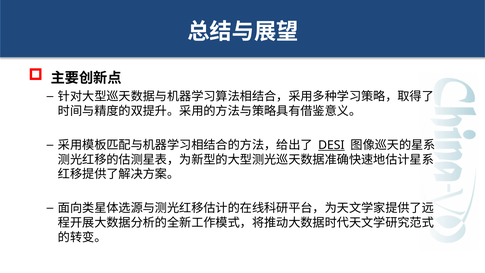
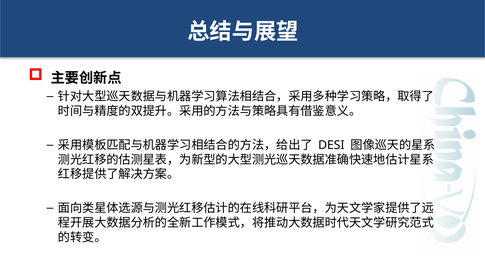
DESI underline: present -> none
